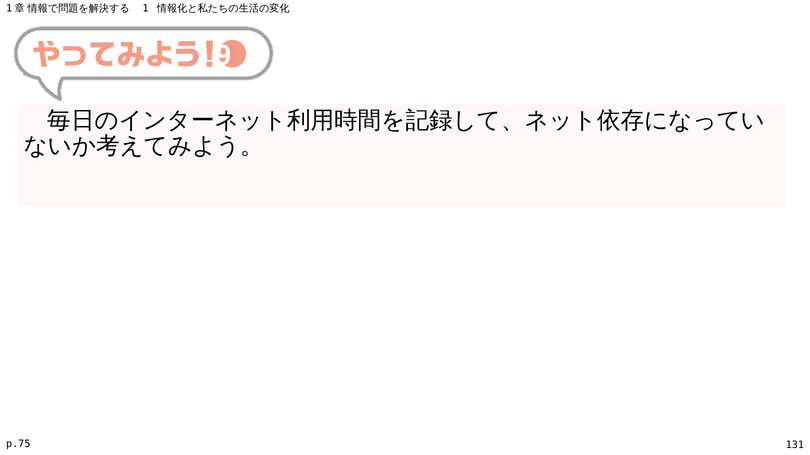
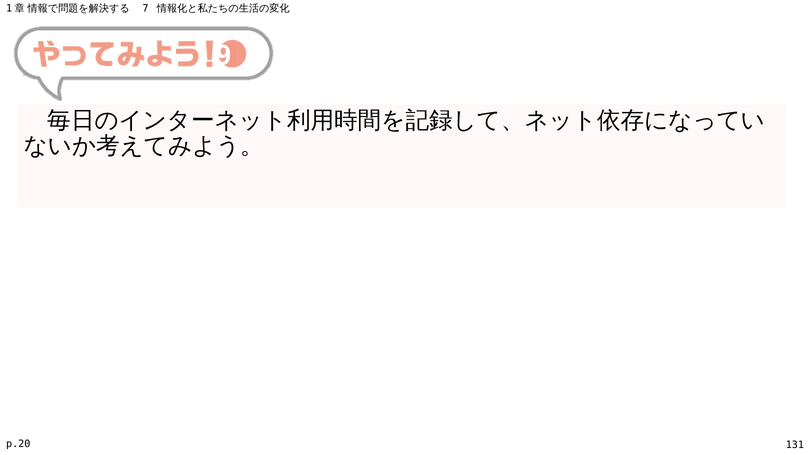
1: 1 -> 7
p.75: p.75 -> p.20
